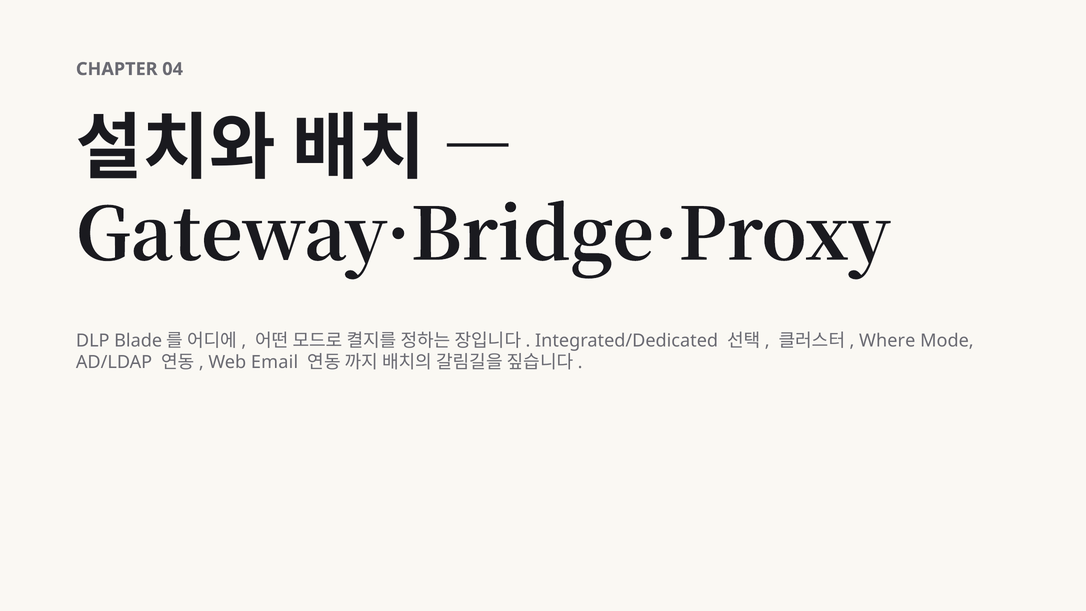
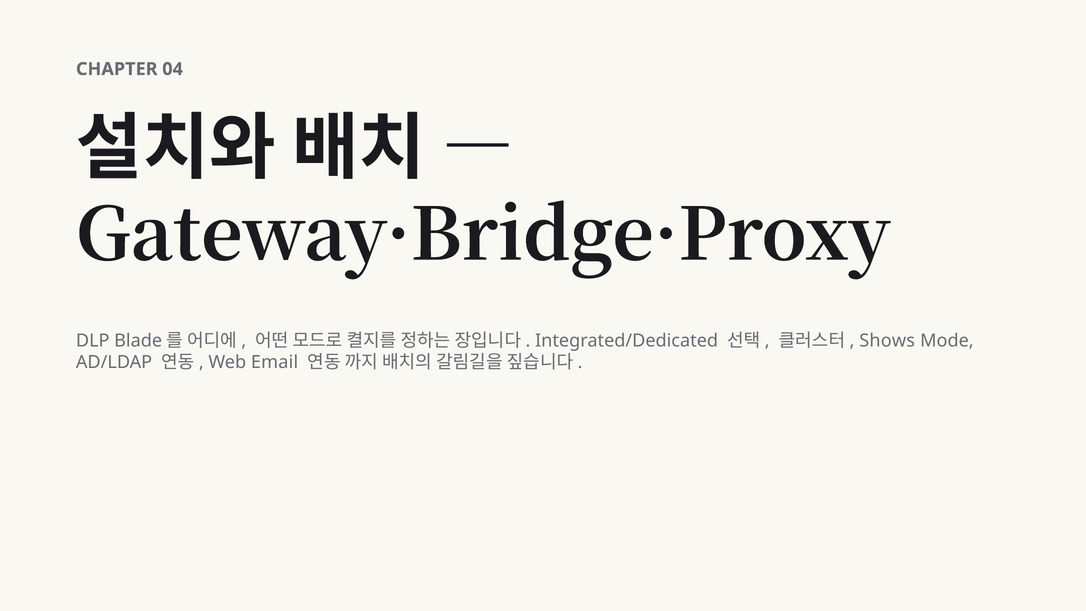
Where: Where -> Shows
